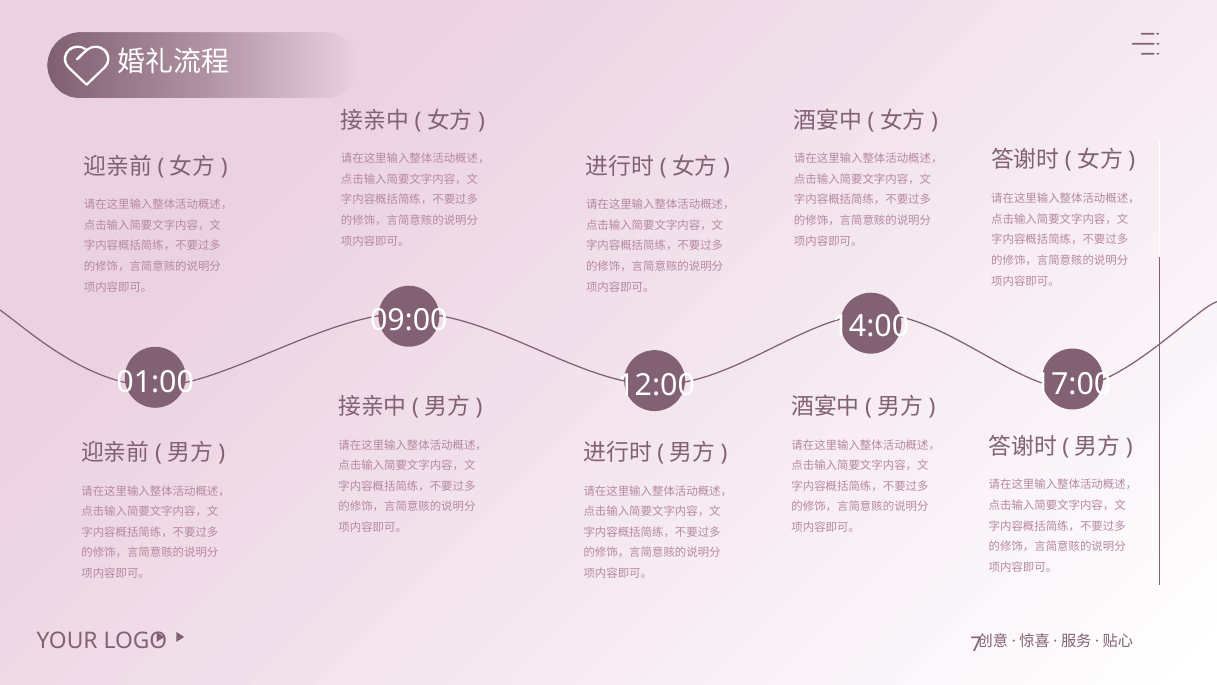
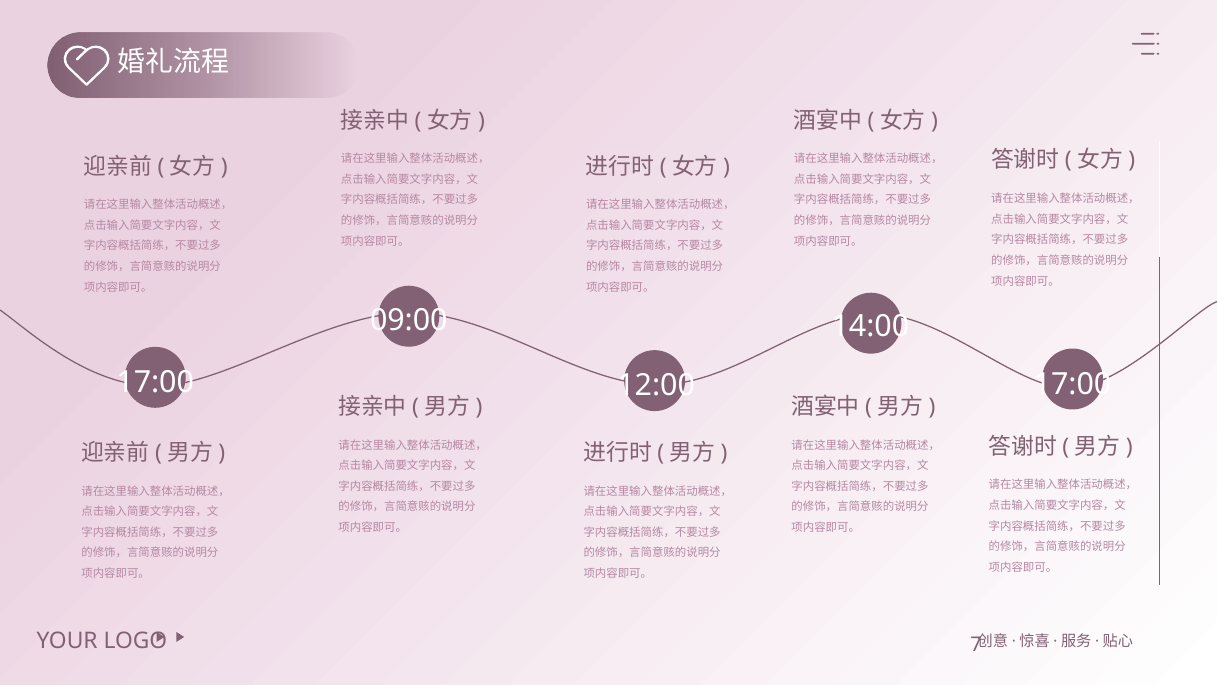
01:00 at (155, 382): 01:00 -> 17:00
